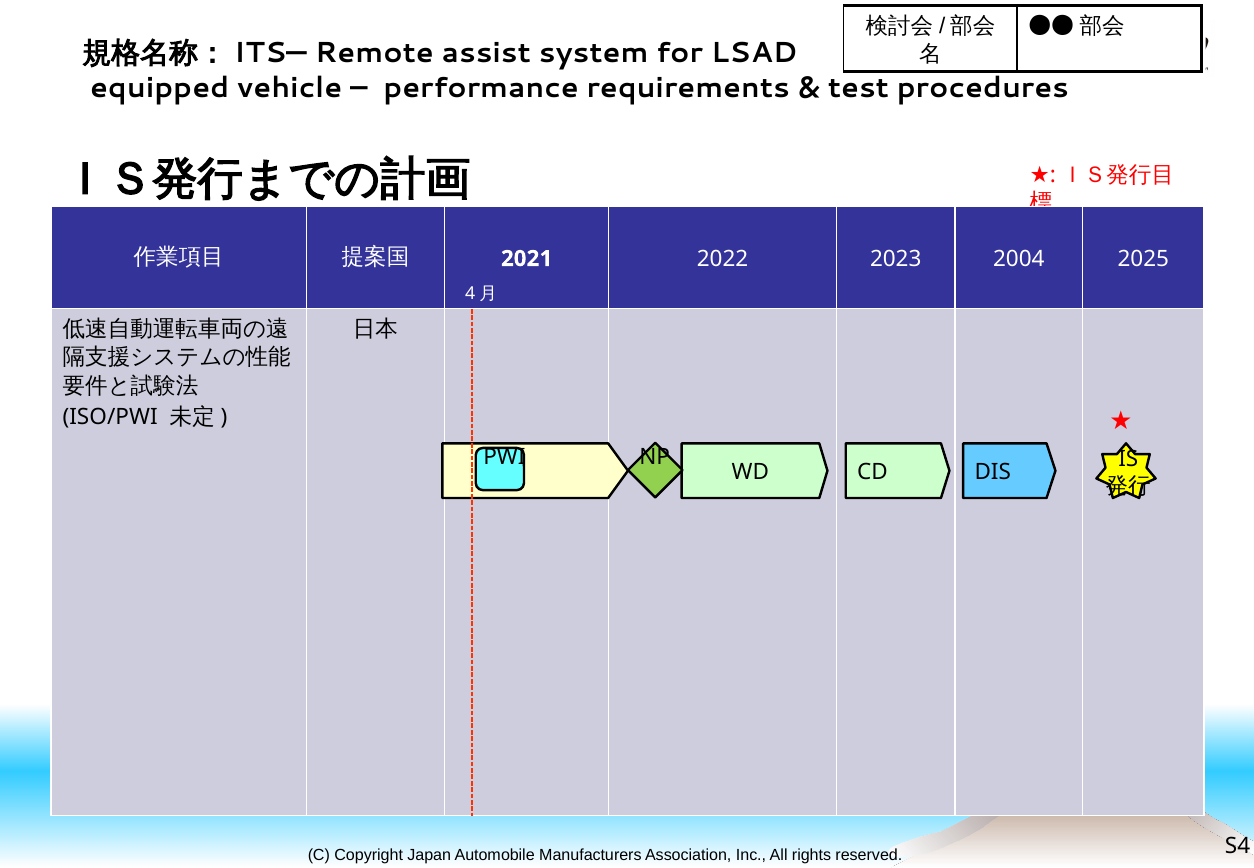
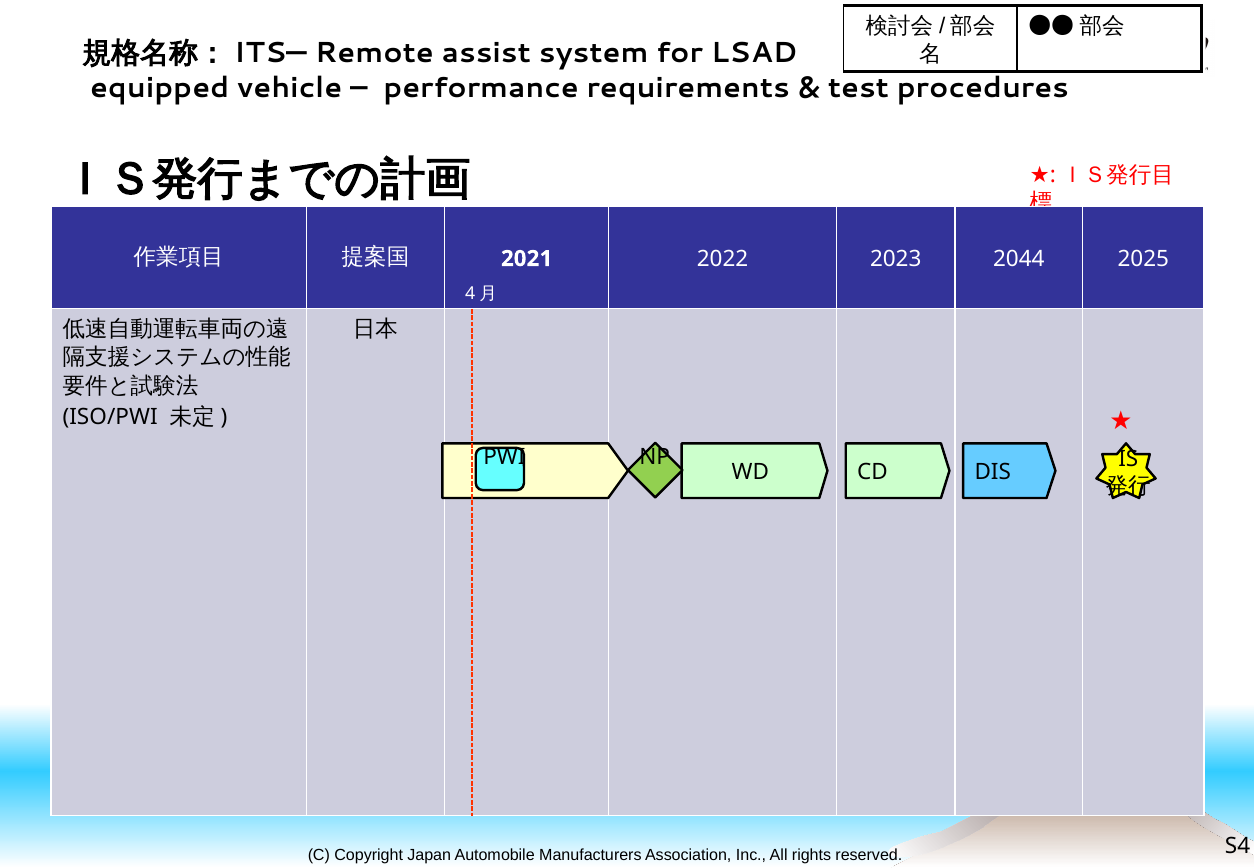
2004: 2004 -> 2044
